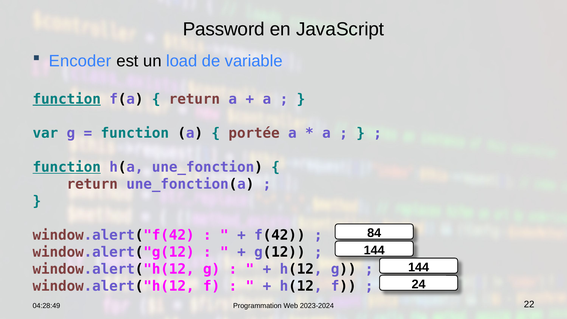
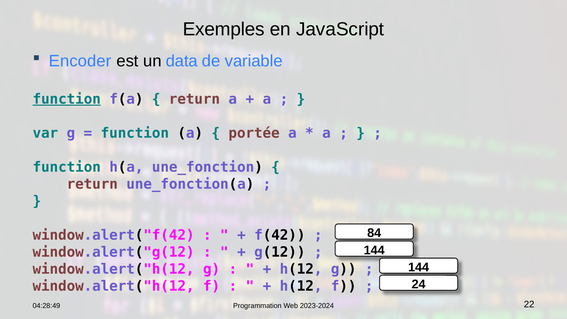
Password: Password -> Exemples
load: load -> data
function at (67, 167) underline: present -> none
